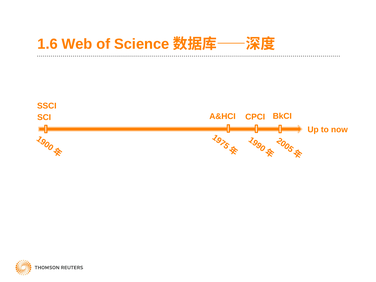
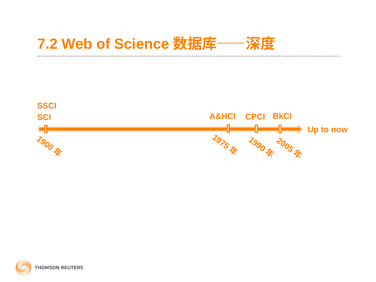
1.6: 1.6 -> 7.2
